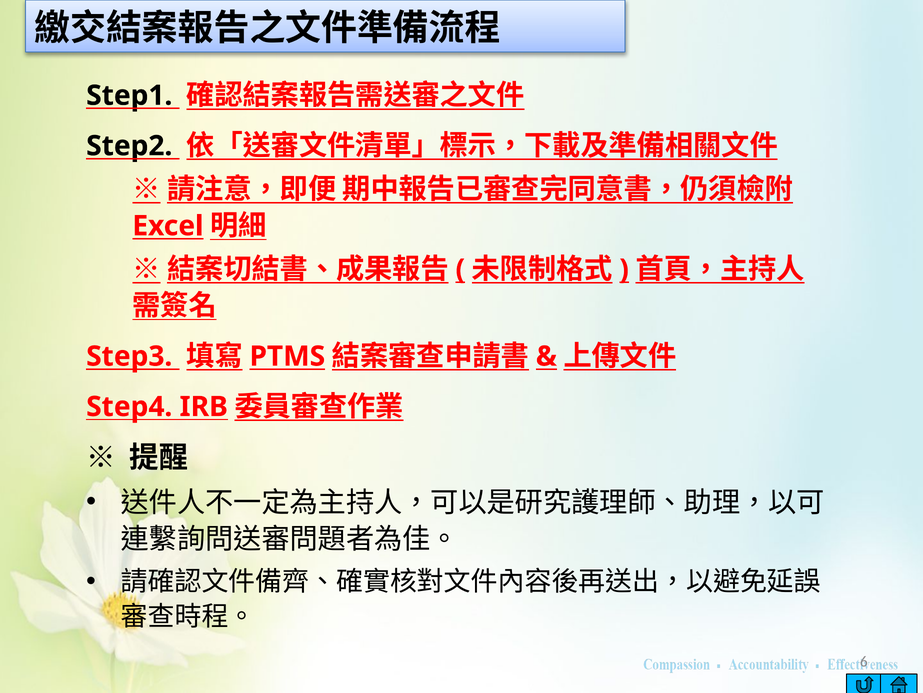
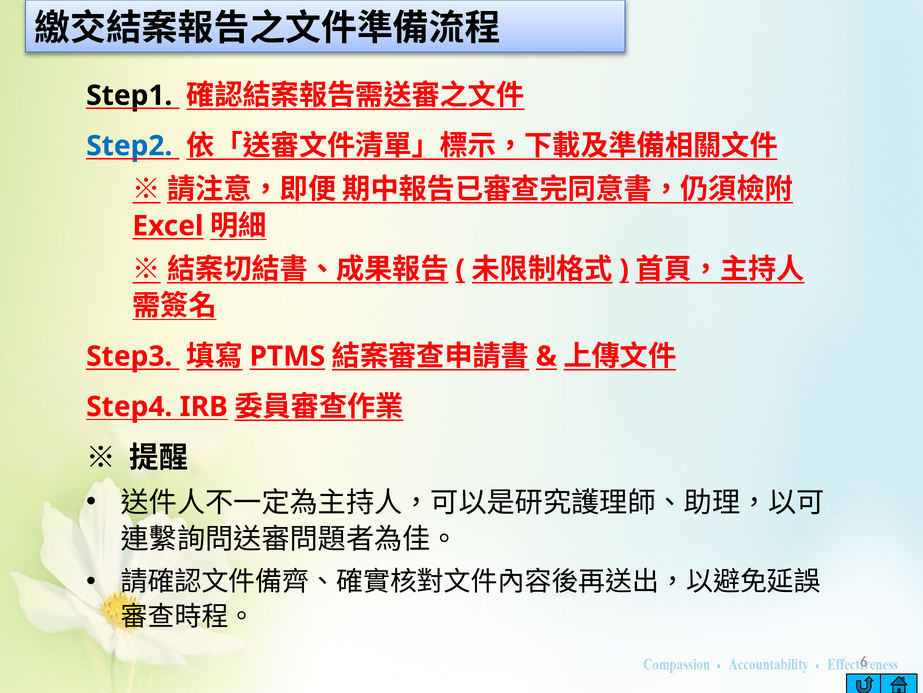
Step2 colour: black -> blue
